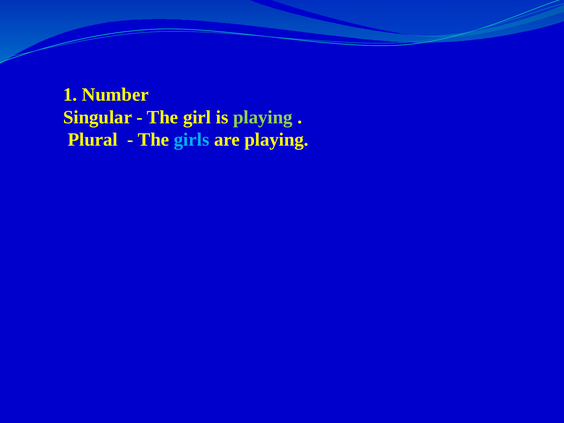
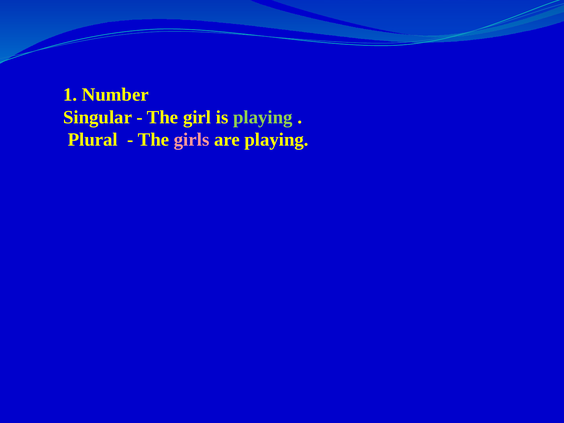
girls colour: light blue -> pink
